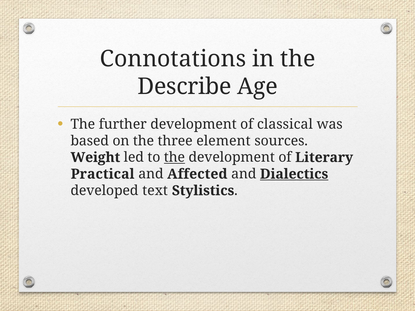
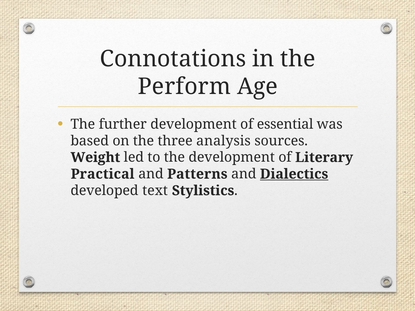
Describe: Describe -> Perform
classical: classical -> essential
element: element -> analysis
the at (174, 158) underline: present -> none
Affected: Affected -> Patterns
